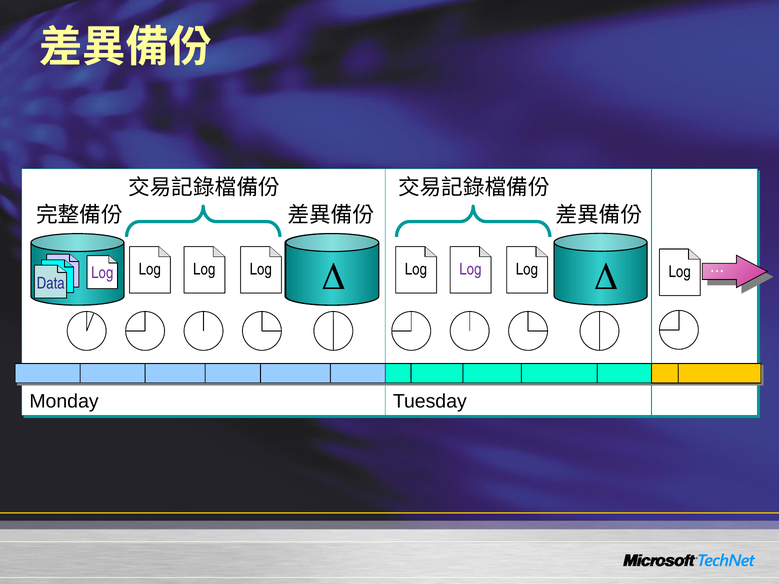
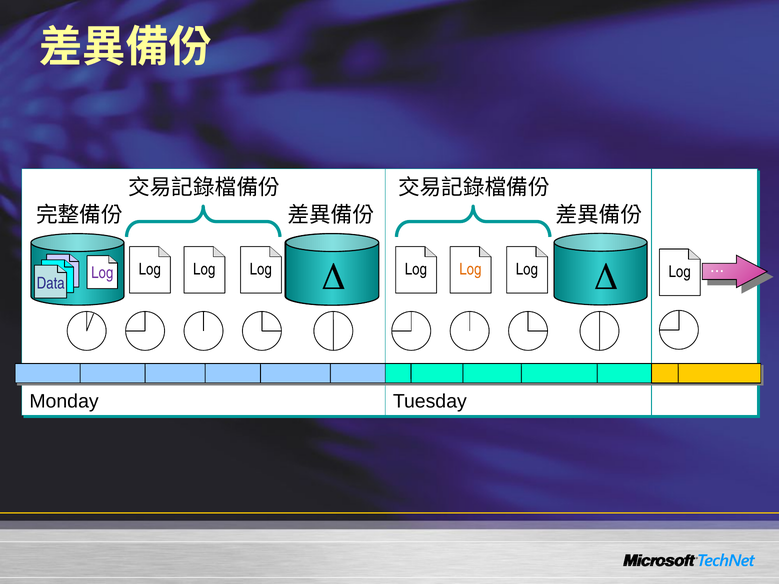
Log at (470, 270) colour: purple -> orange
